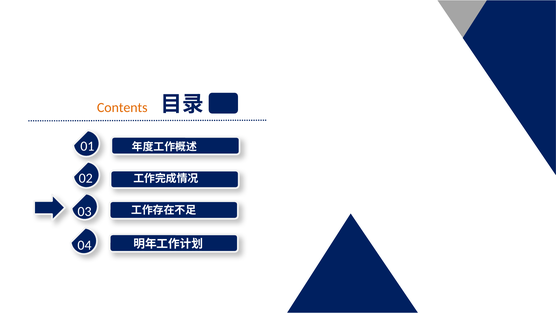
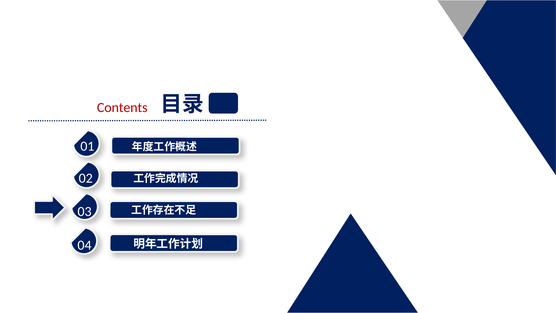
Contents colour: orange -> red
